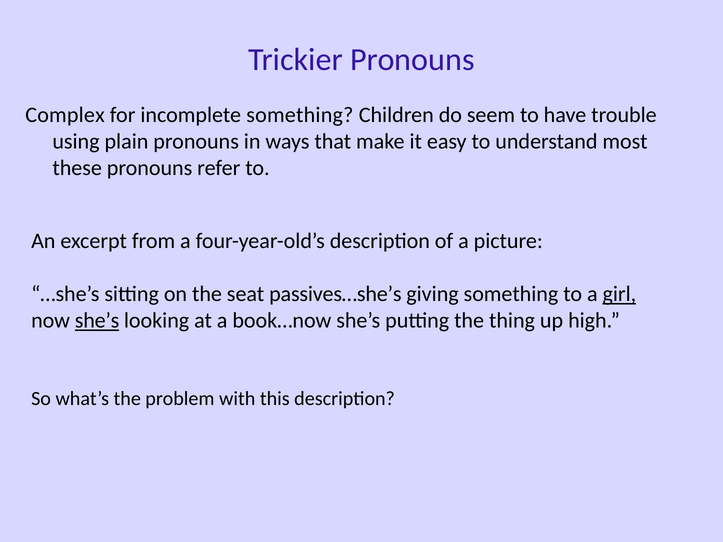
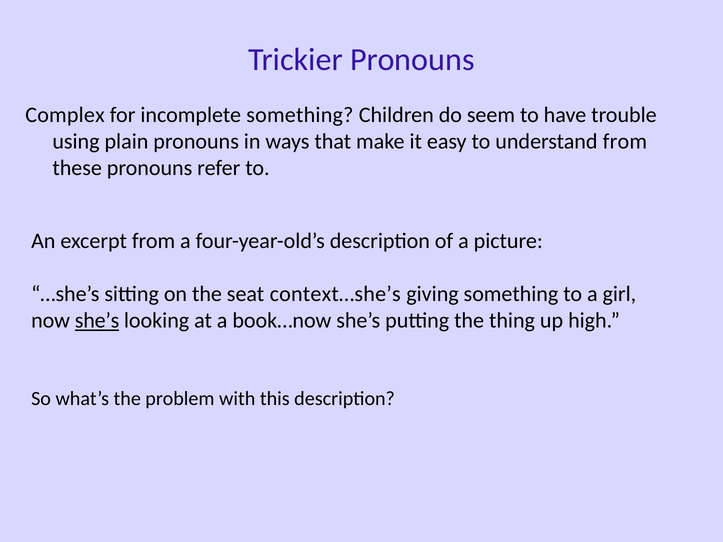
understand most: most -> from
passives…she’s: passives…she’s -> context…she’s
girl underline: present -> none
